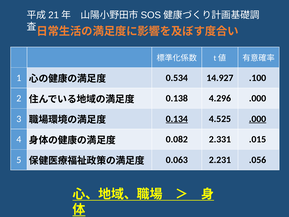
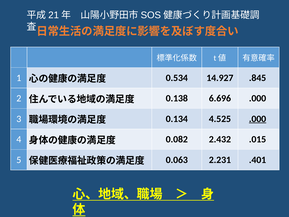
.100: .100 -> .845
4.296: 4.296 -> 6.696
0.134 underline: present -> none
2.331: 2.331 -> 2.432
.056: .056 -> .401
